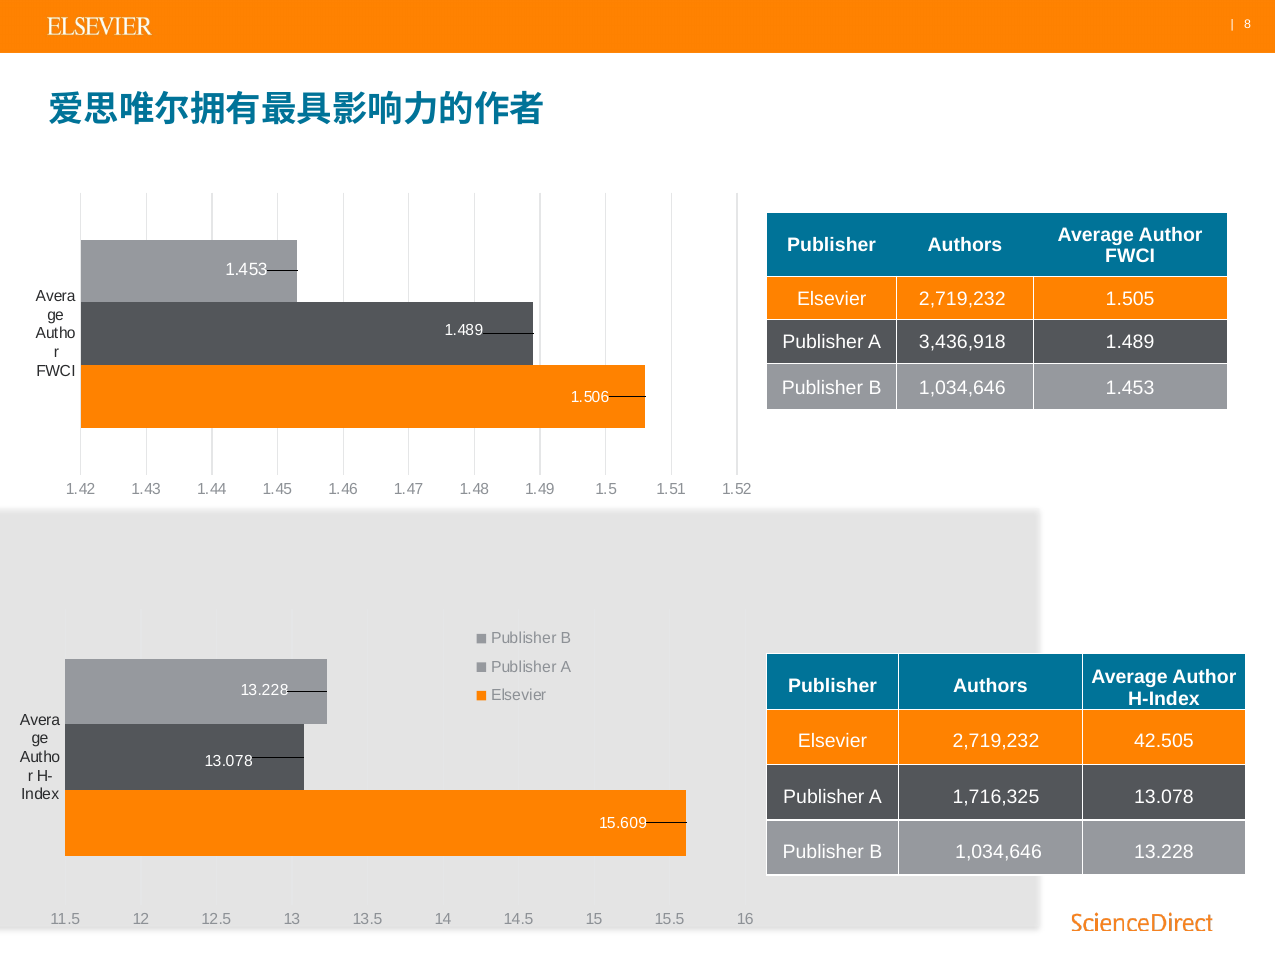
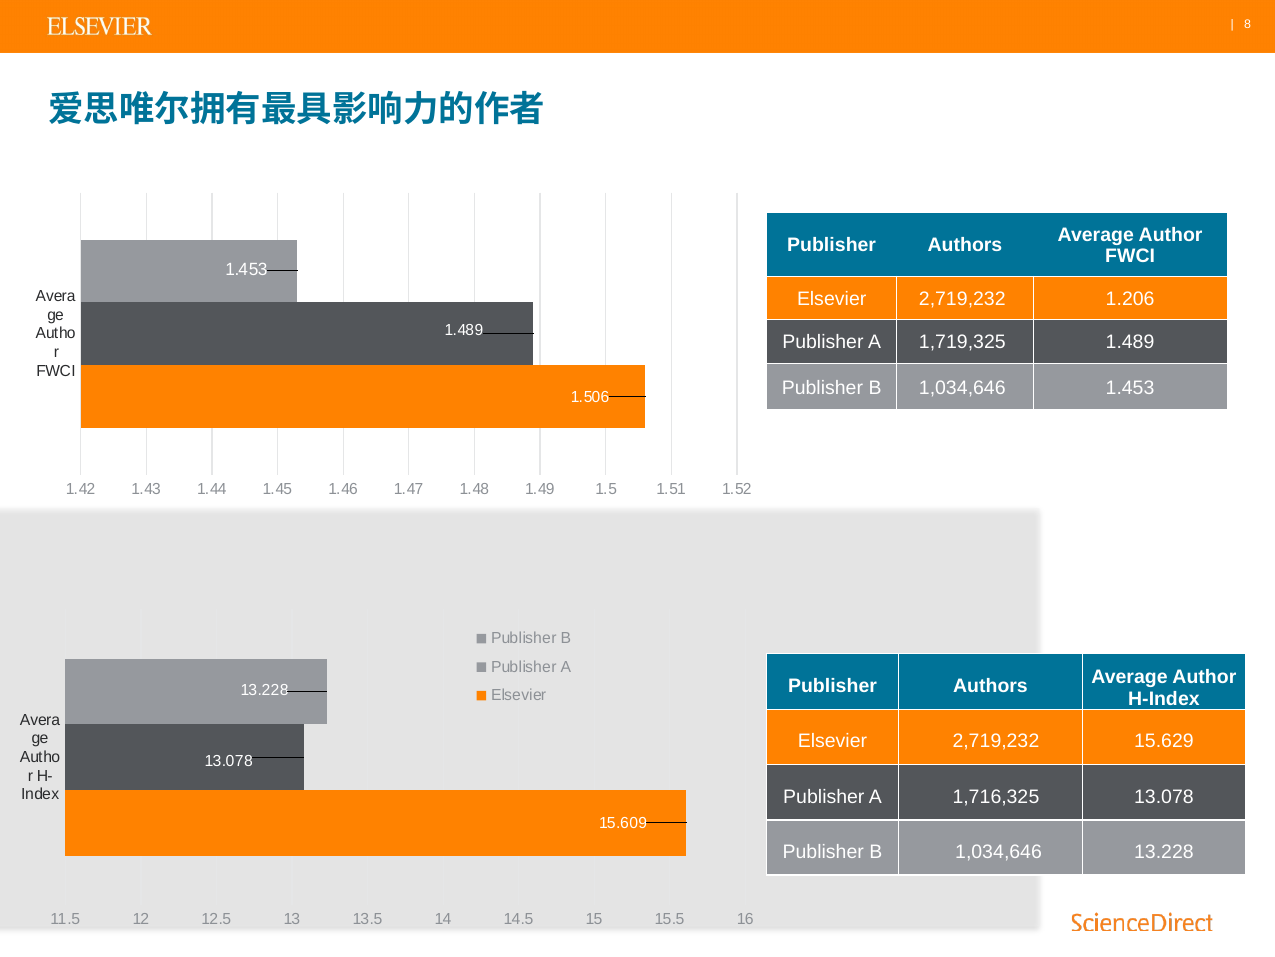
1.505: 1.505 -> 1.206
3,436,918: 3,436,918 -> 1,719,325
42.505: 42.505 -> 15.629
